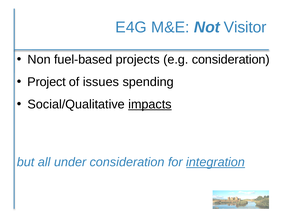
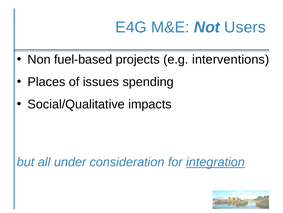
Visitor: Visitor -> Users
e.g consideration: consideration -> interventions
Project: Project -> Places
impacts underline: present -> none
